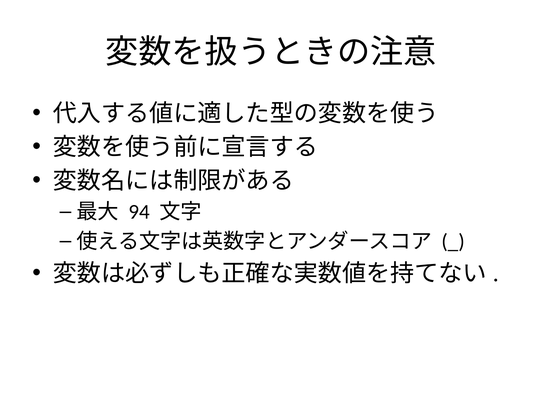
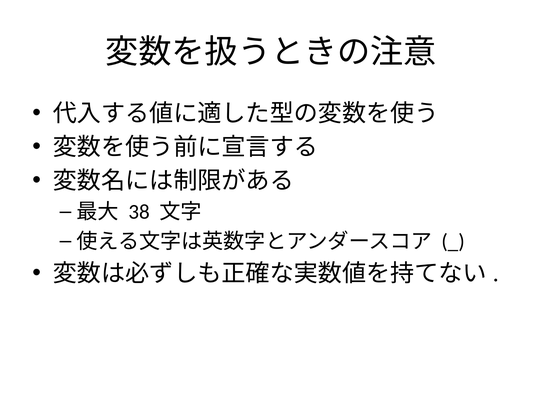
94: 94 -> 38
